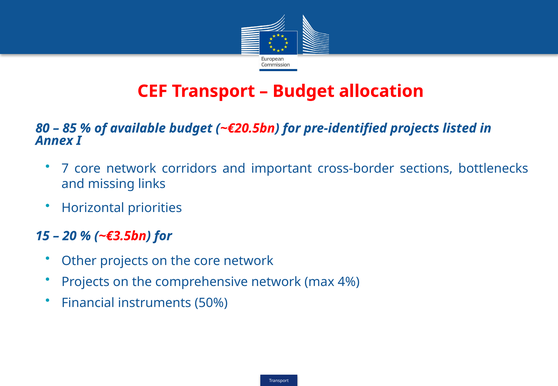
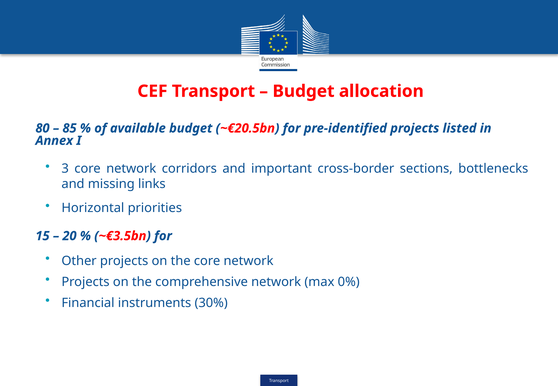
7: 7 -> 3
4%: 4% -> 0%
50%: 50% -> 30%
